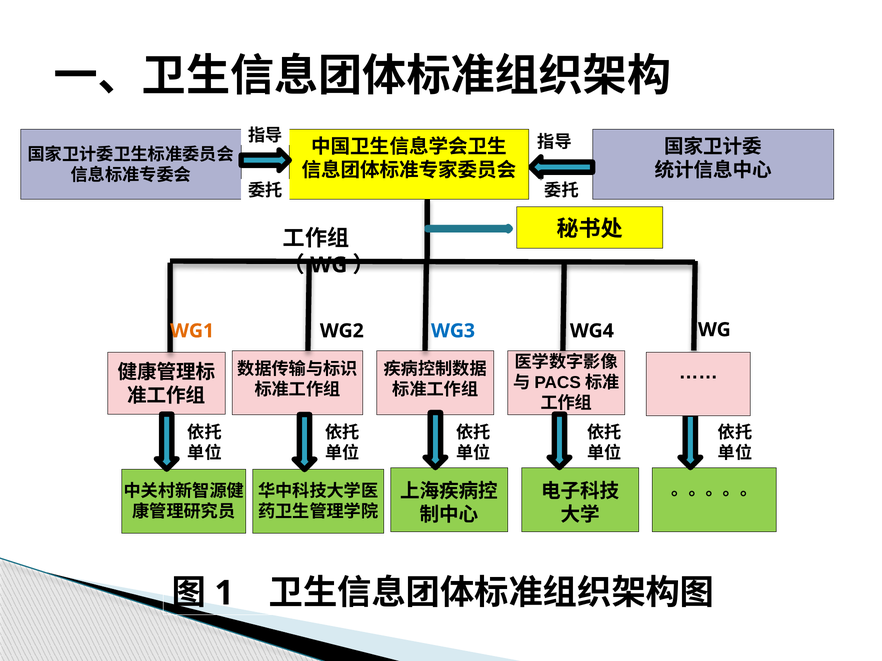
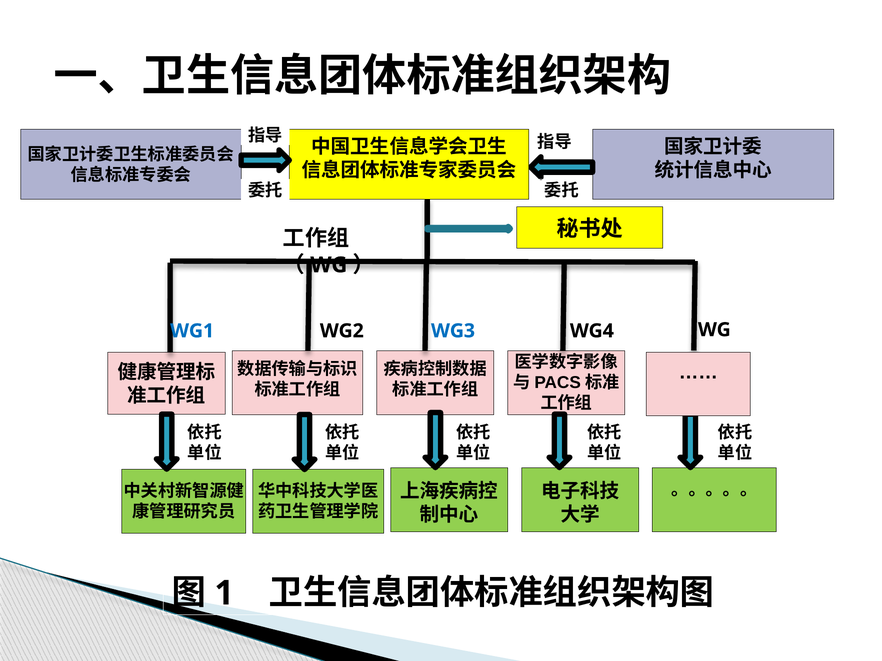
WG1 colour: orange -> blue
